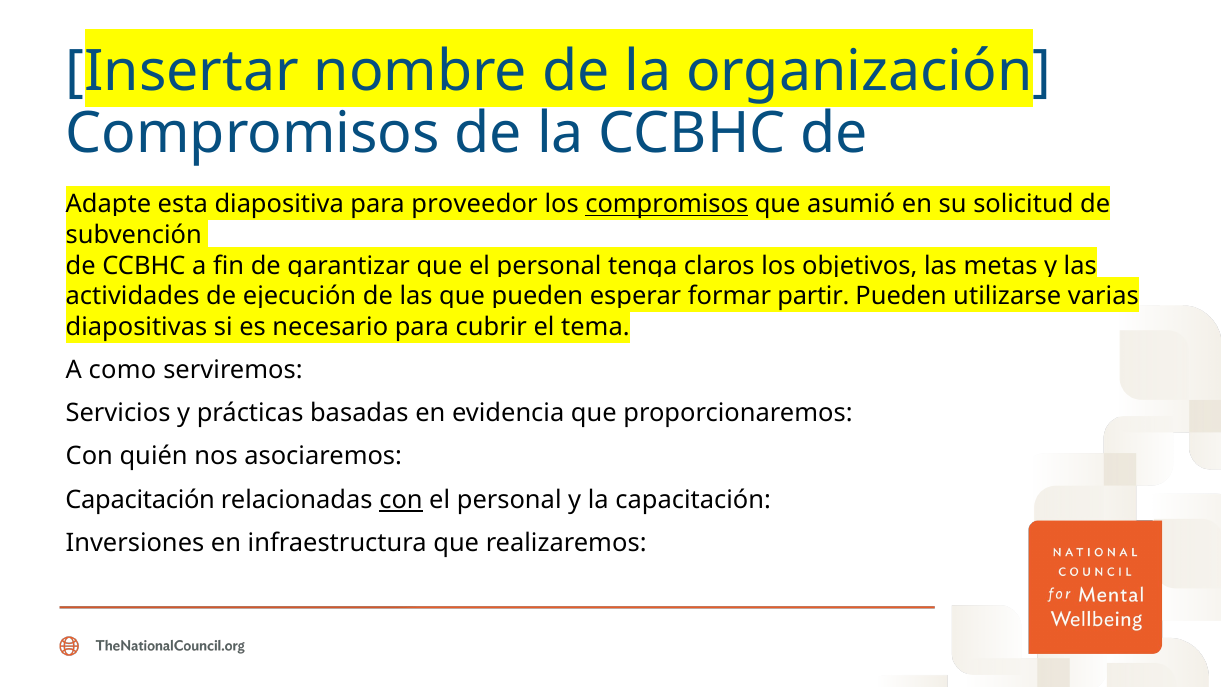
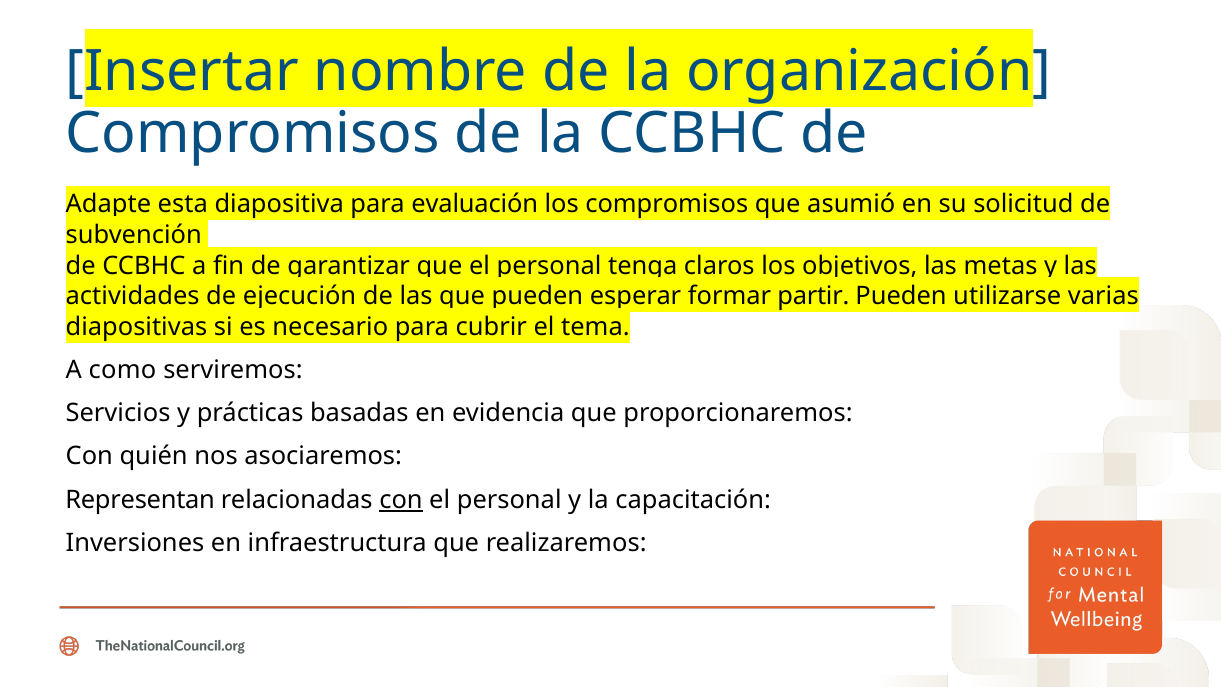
proveedor: proveedor -> evaluación
compromisos at (667, 204) underline: present -> none
Capacitación at (140, 500): Capacitación -> Representan
